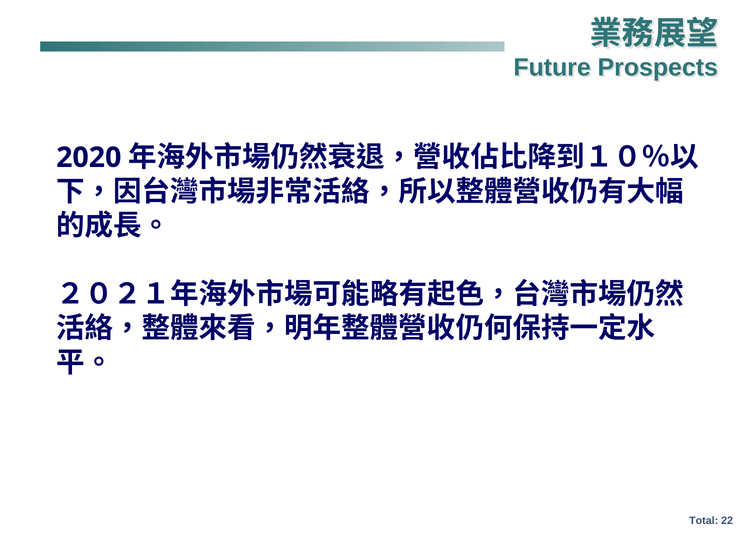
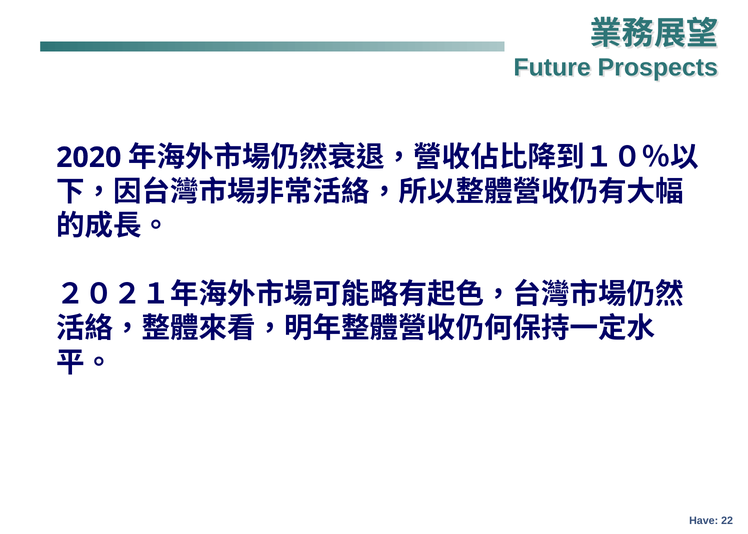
Total: Total -> Have
